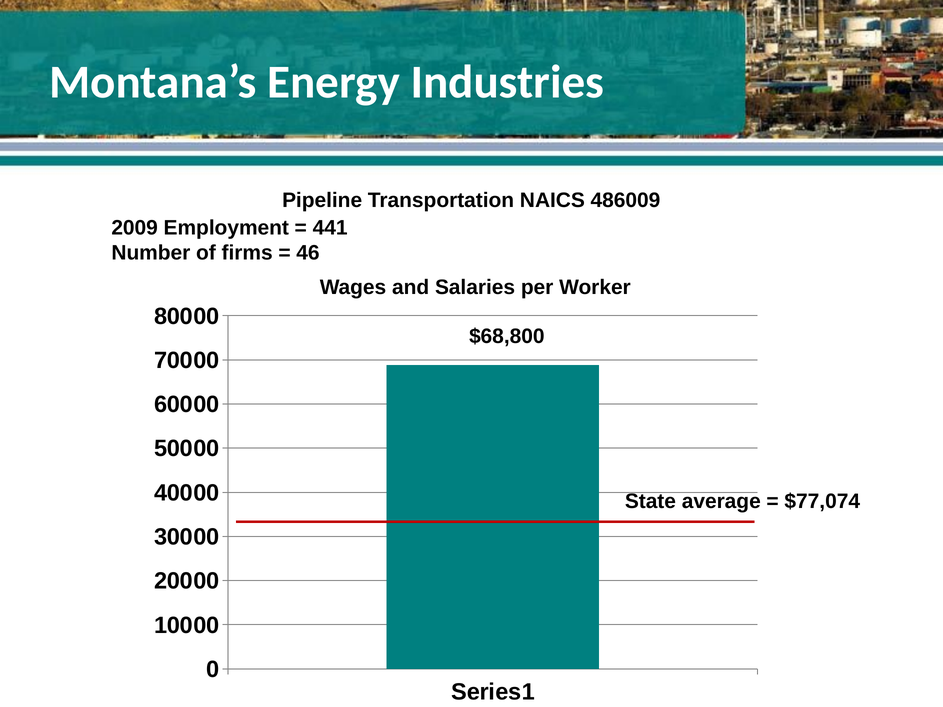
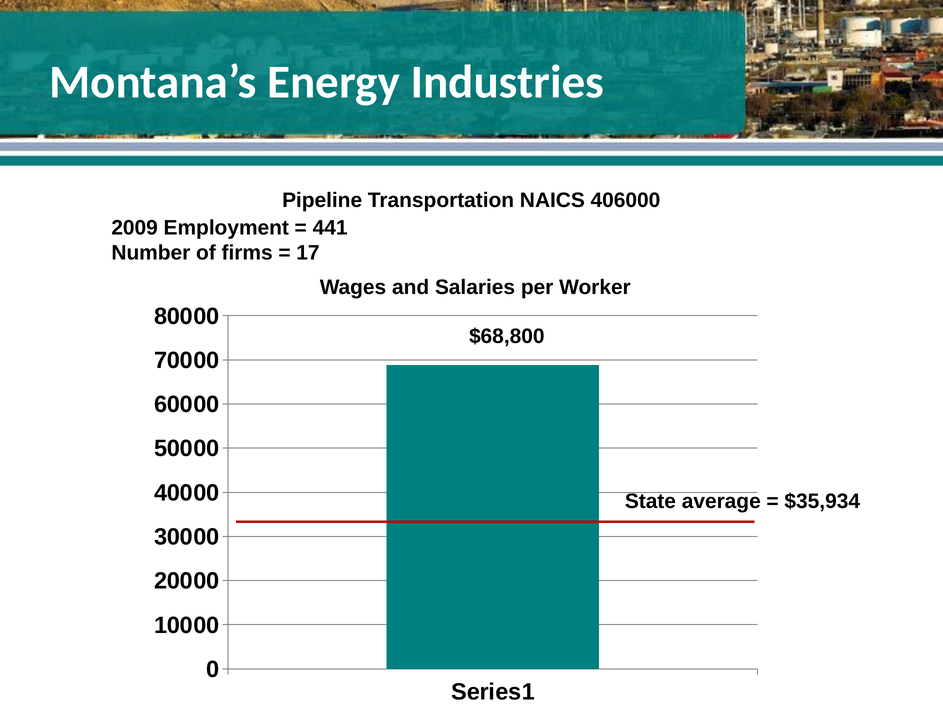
486009: 486009 -> 406000
46: 46 -> 17
$77,074: $77,074 -> $35,934
